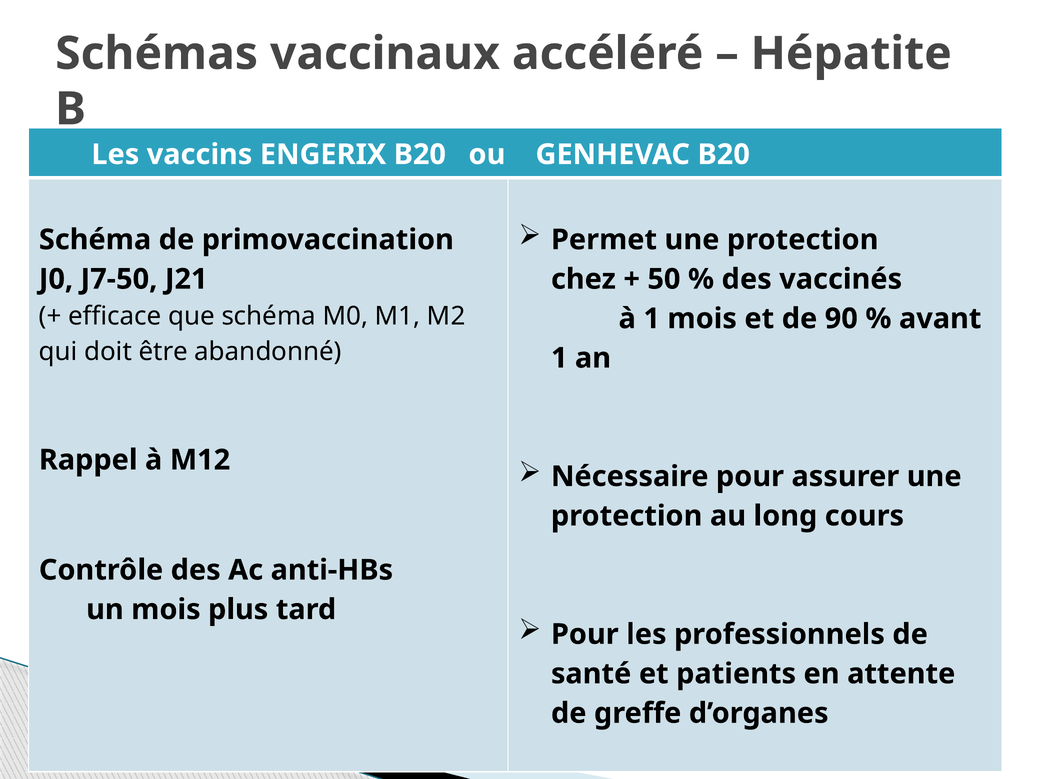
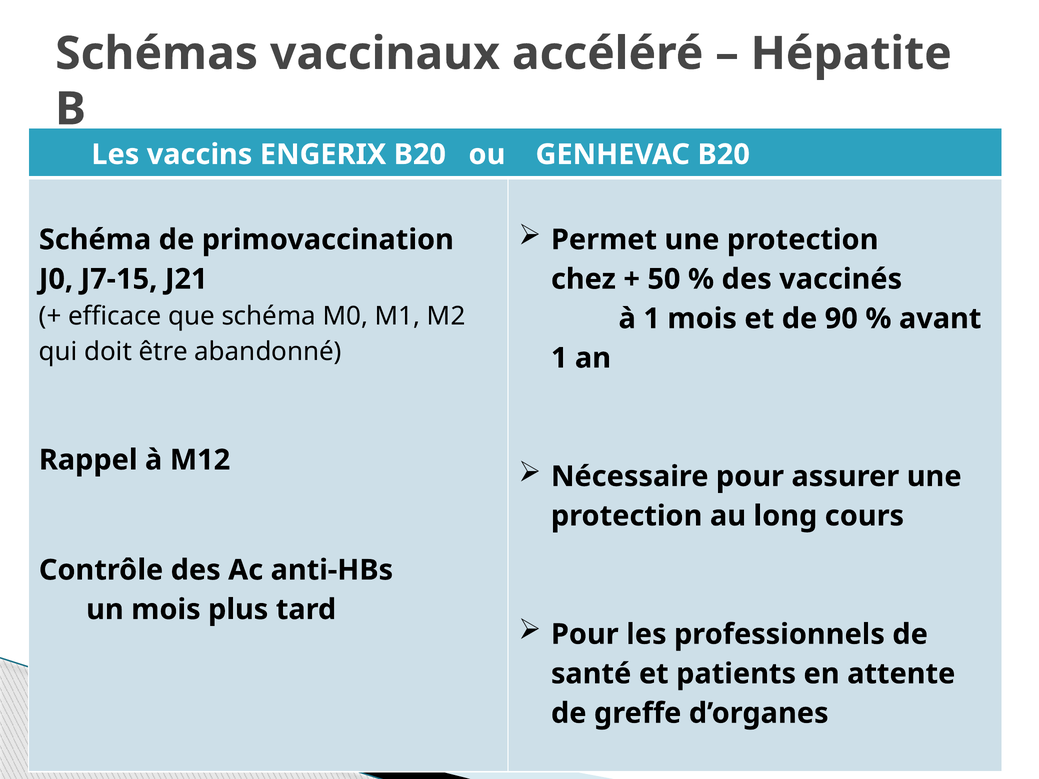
J7-50: J7-50 -> J7-15
